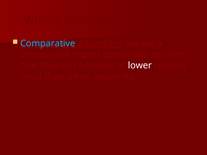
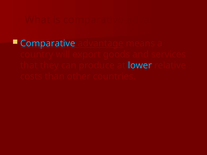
lower colour: white -> light blue
